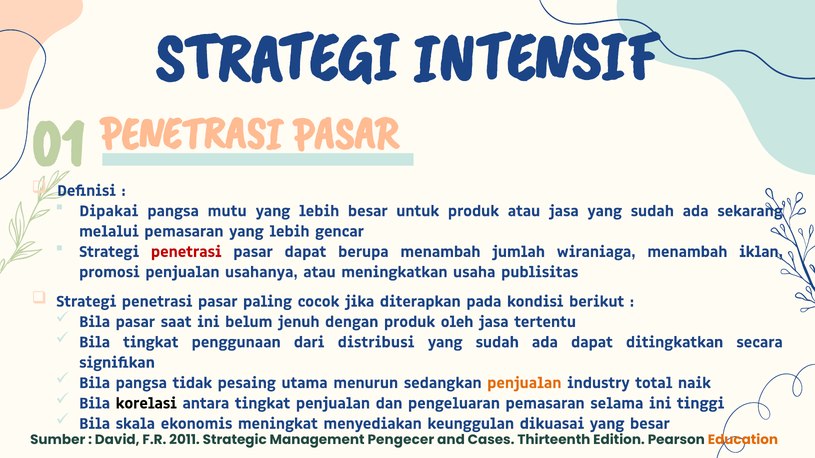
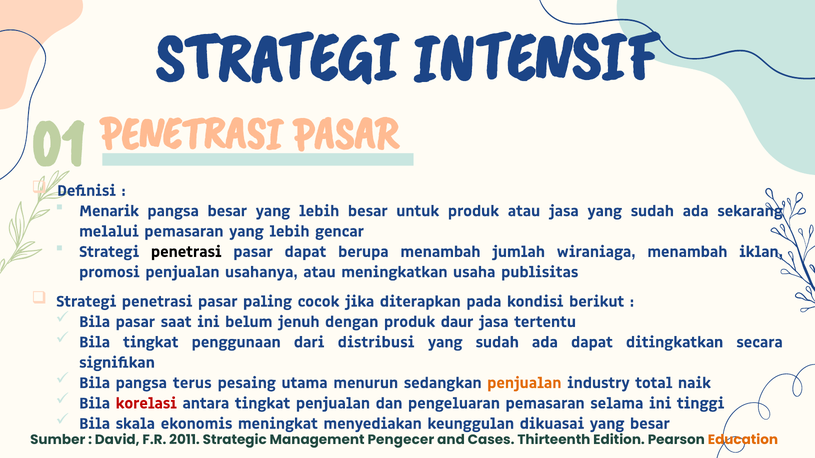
Dipakai: Dipakai -> Menarik
pangsa mutu: mutu -> besar
penetrasi at (186, 252) colour: red -> black
oleh: oleh -> daur
tidak: tidak -> terus
korelasi colour: black -> red
